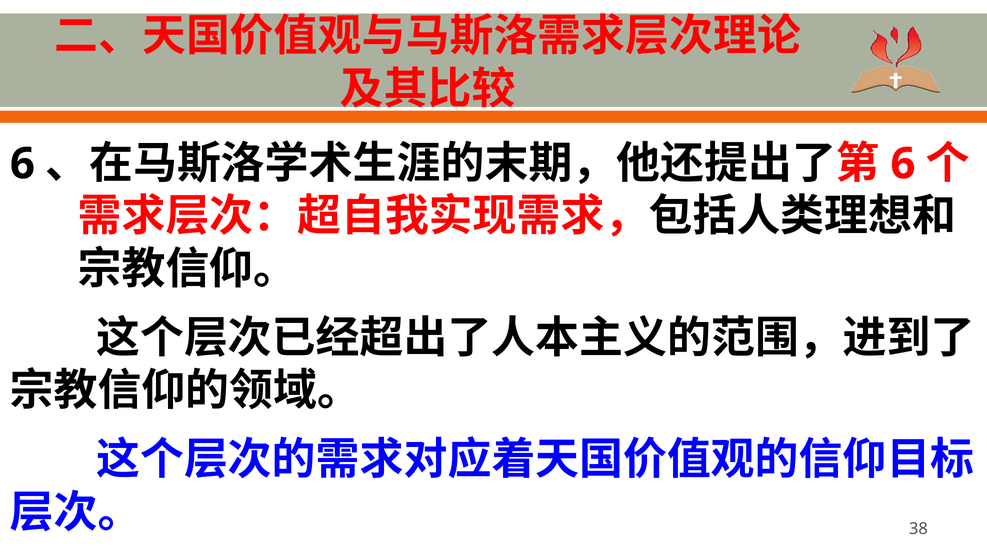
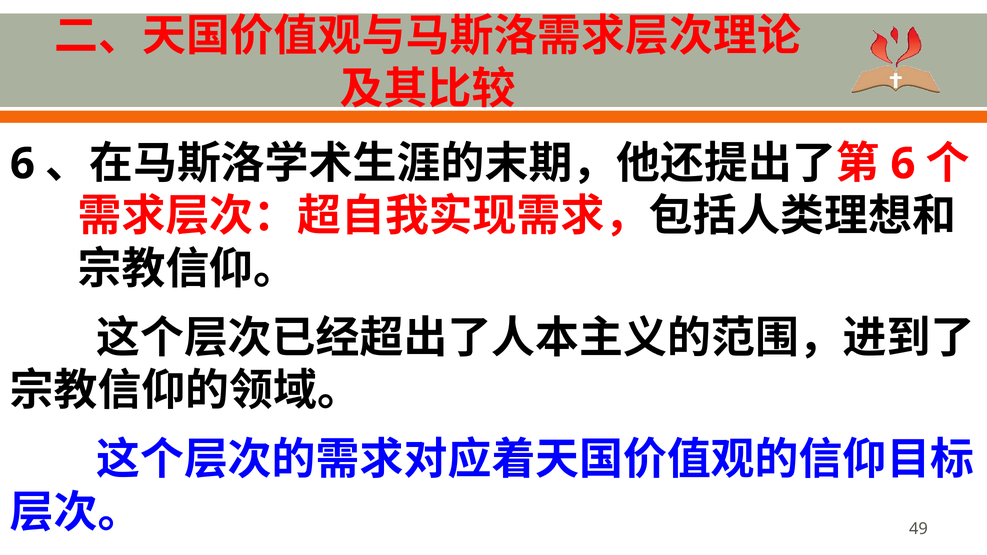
38: 38 -> 49
